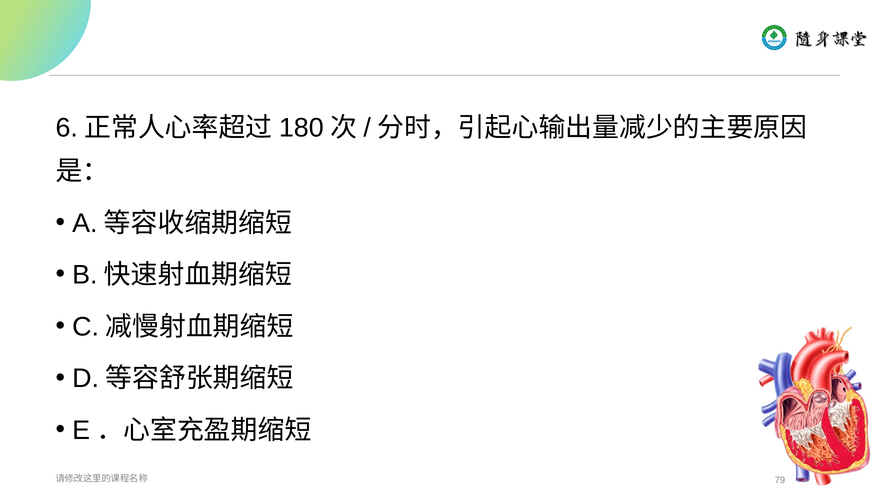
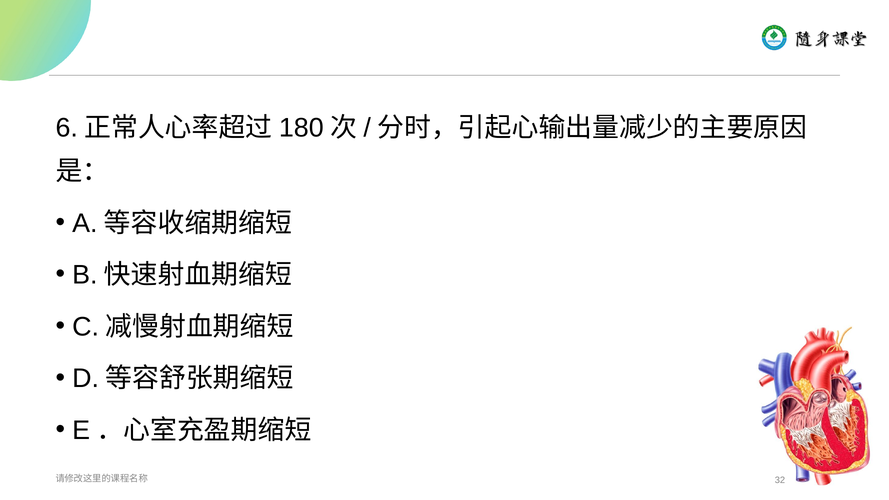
79: 79 -> 32
